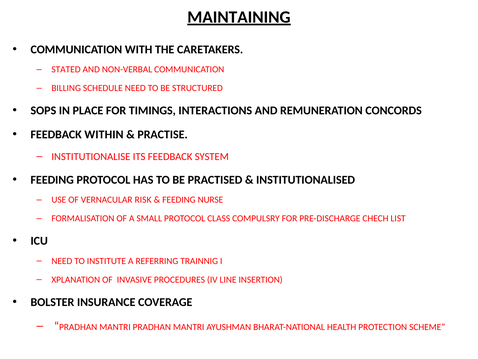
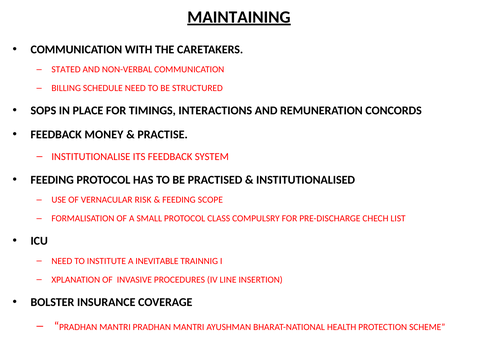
WITHIN: WITHIN -> MONEY
NURSE: NURSE -> SCOPE
REFERRING: REFERRING -> INEVITABLE
